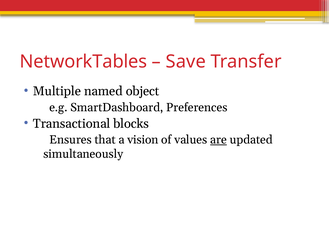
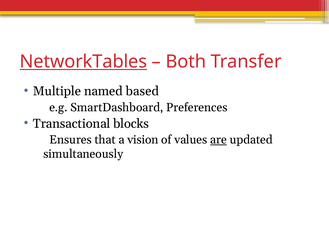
NetworkTables underline: none -> present
Save: Save -> Both
object: object -> based
